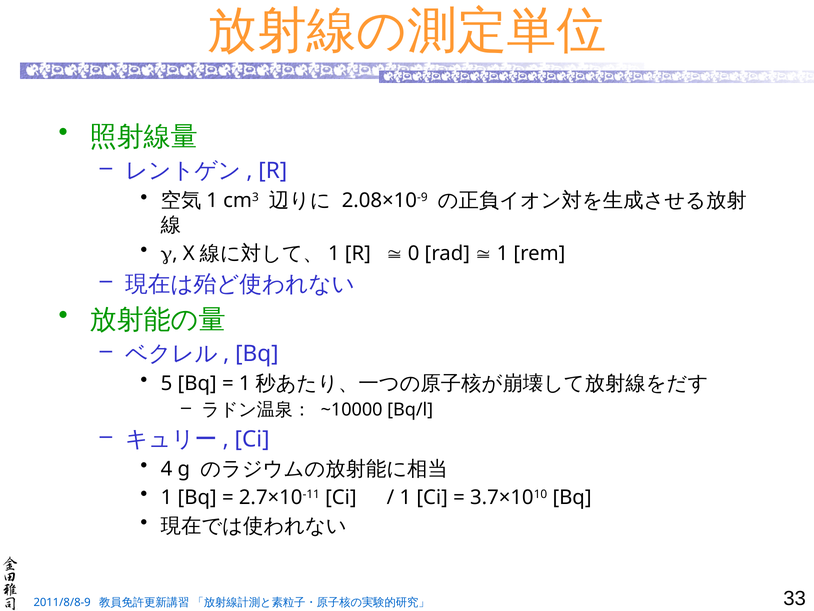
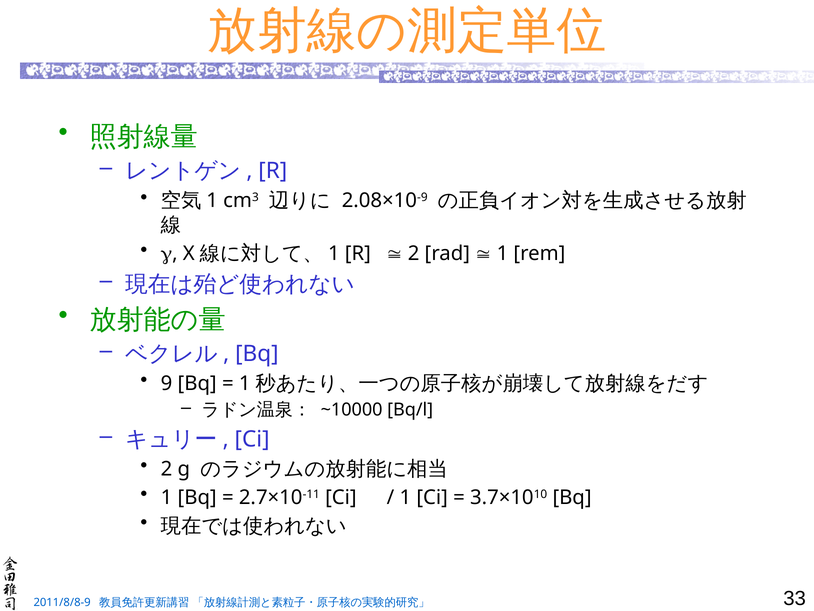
0 at (414, 253): 0 -> 2
5: 5 -> 9
4 at (167, 469): 4 -> 2
